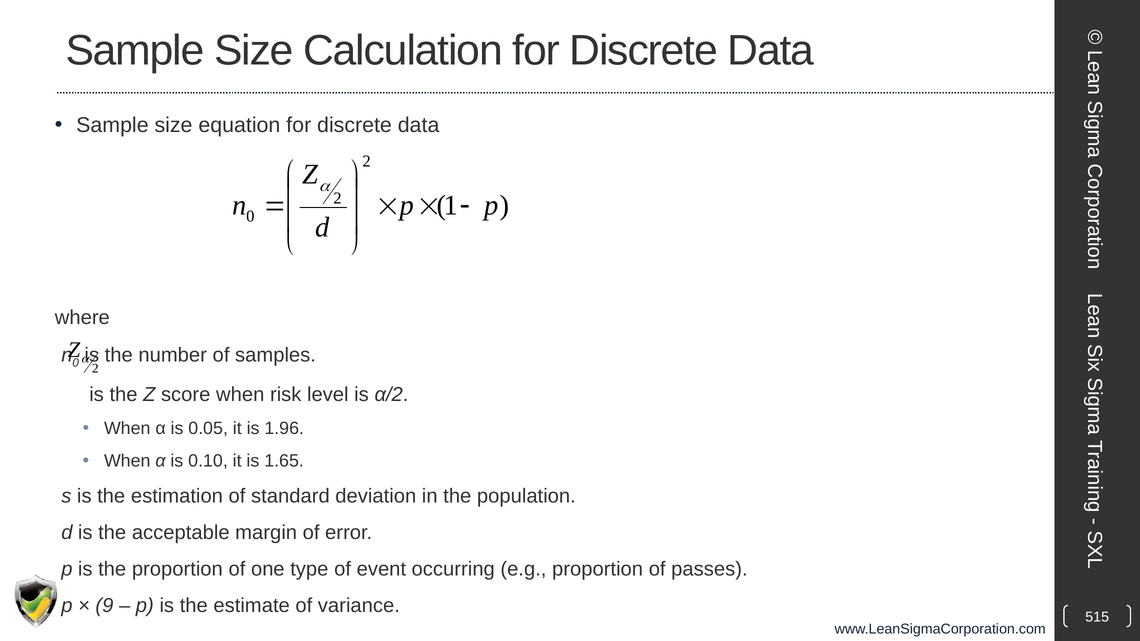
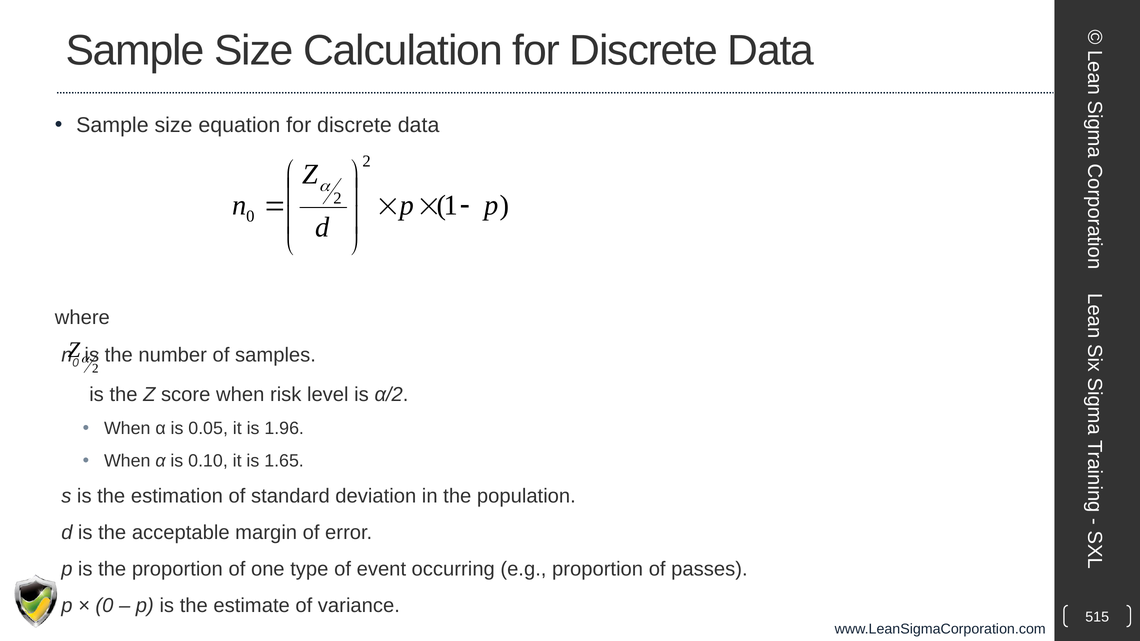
9 at (104, 606): 9 -> 0
